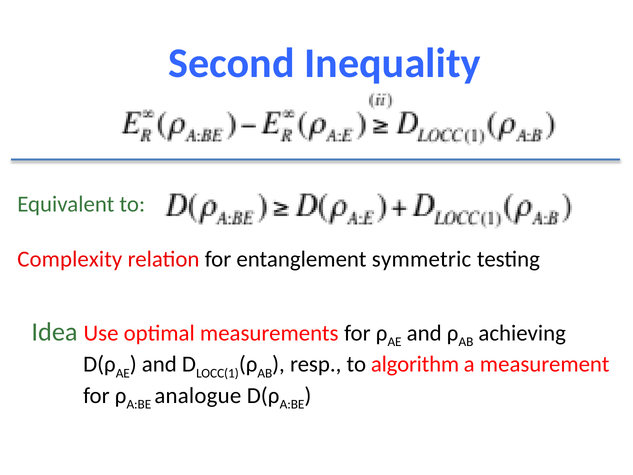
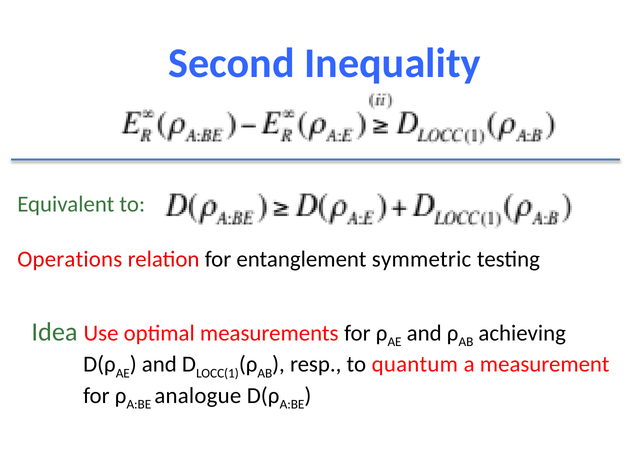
Complexity: Complexity -> Operations
algorithm: algorithm -> quantum
